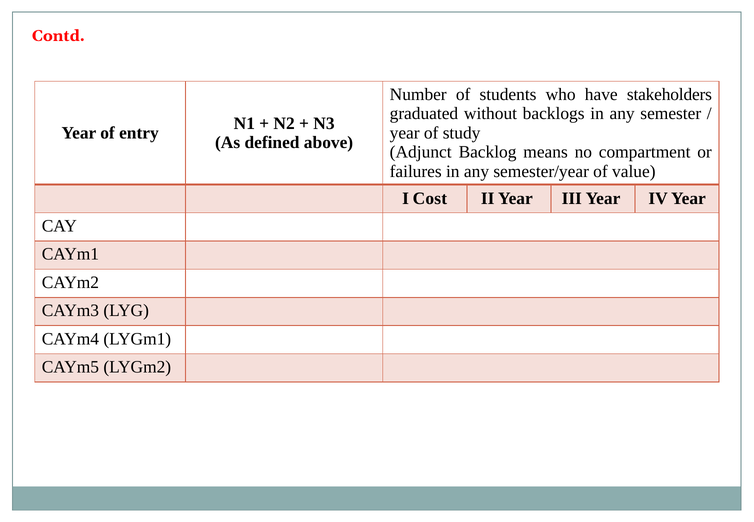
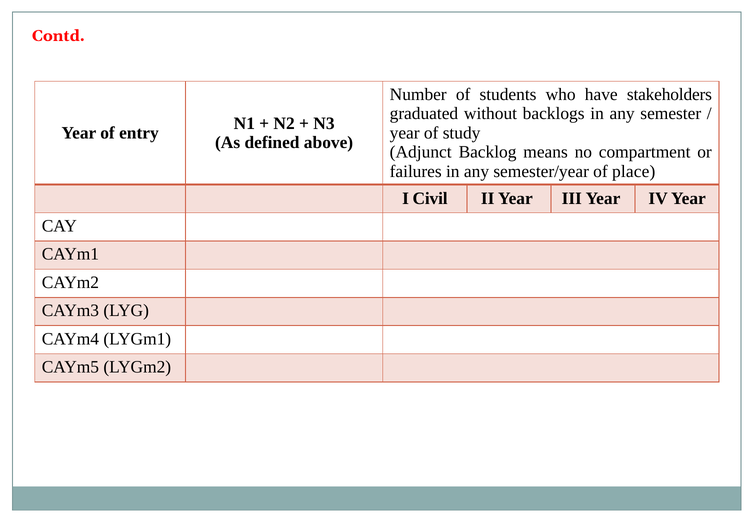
value: value -> place
Cost: Cost -> Civil
